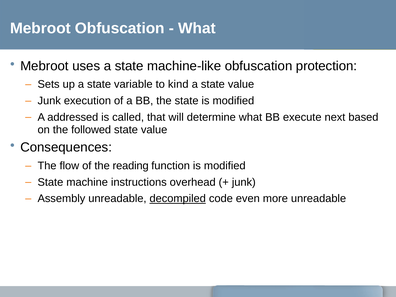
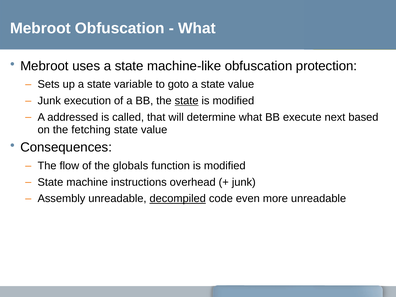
kind: kind -> goto
state at (187, 101) underline: none -> present
followed: followed -> fetching
reading: reading -> globals
